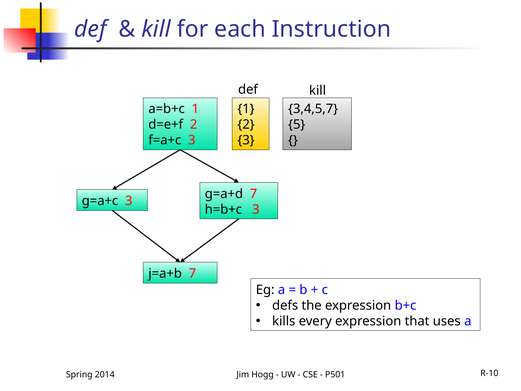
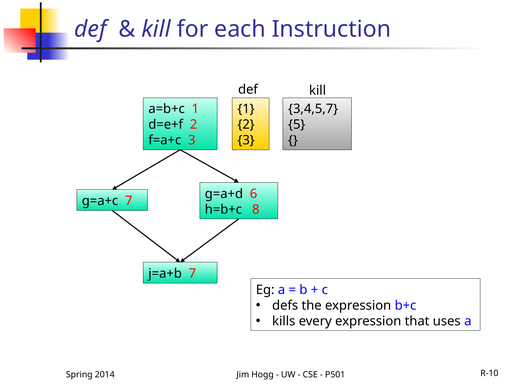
g=a+d 7: 7 -> 6
g=a+c 3: 3 -> 7
h=b+c 3: 3 -> 8
